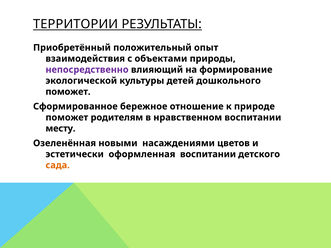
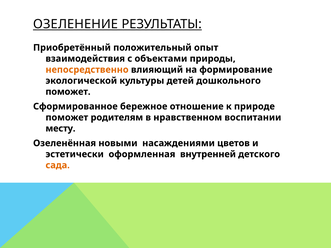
ТЕРРИТОРИИ: ТЕРРИТОРИИ -> ОЗЕЛЕНЕНИЕ
непосредственно colour: purple -> orange
оформленная воспитании: воспитании -> внутренней
